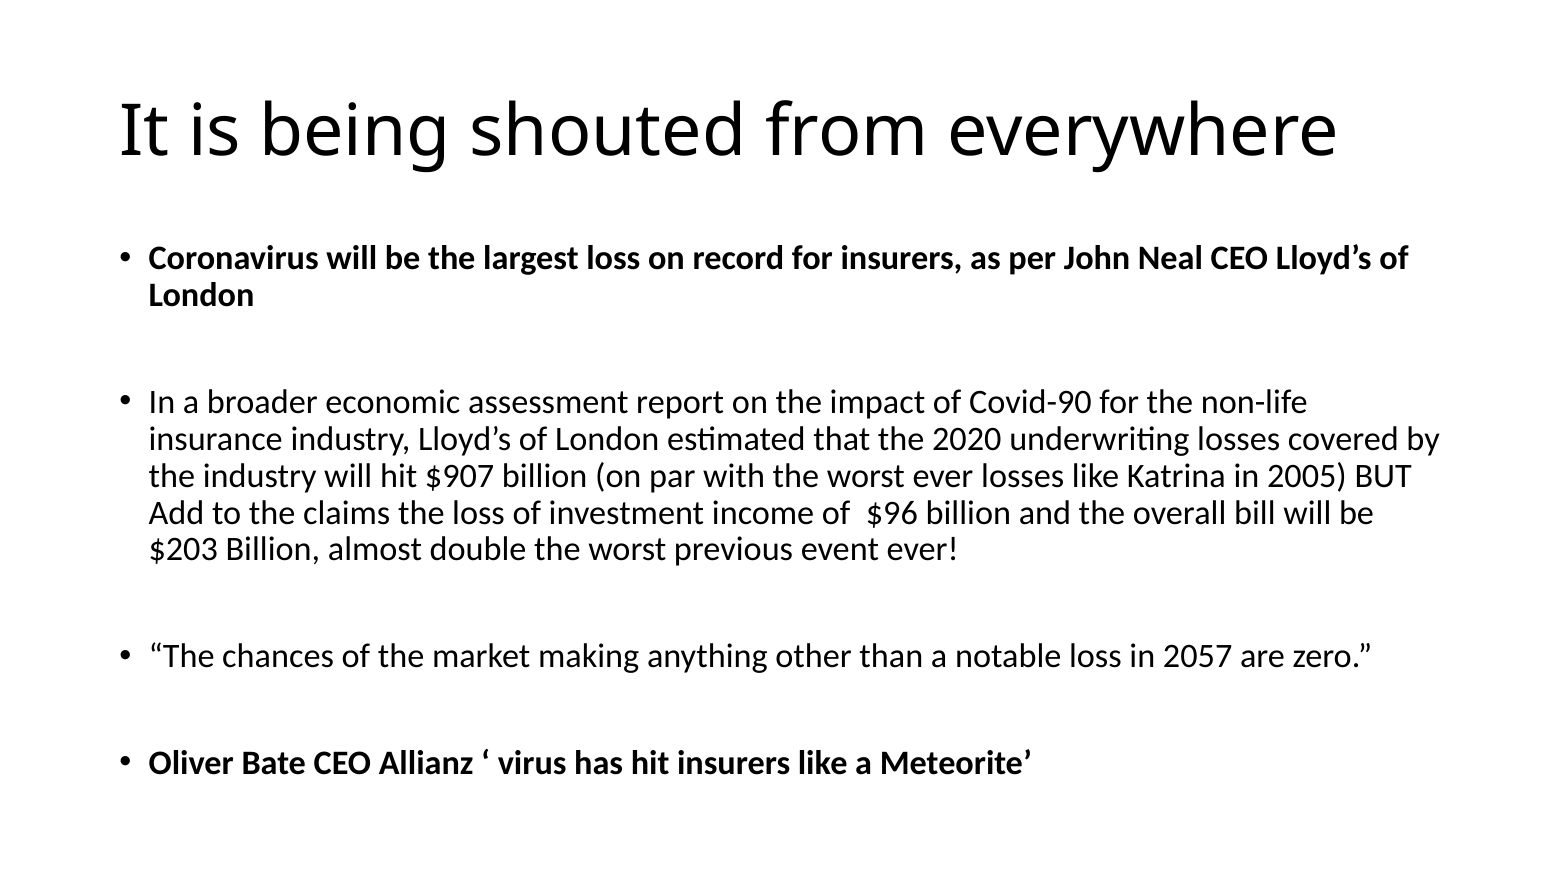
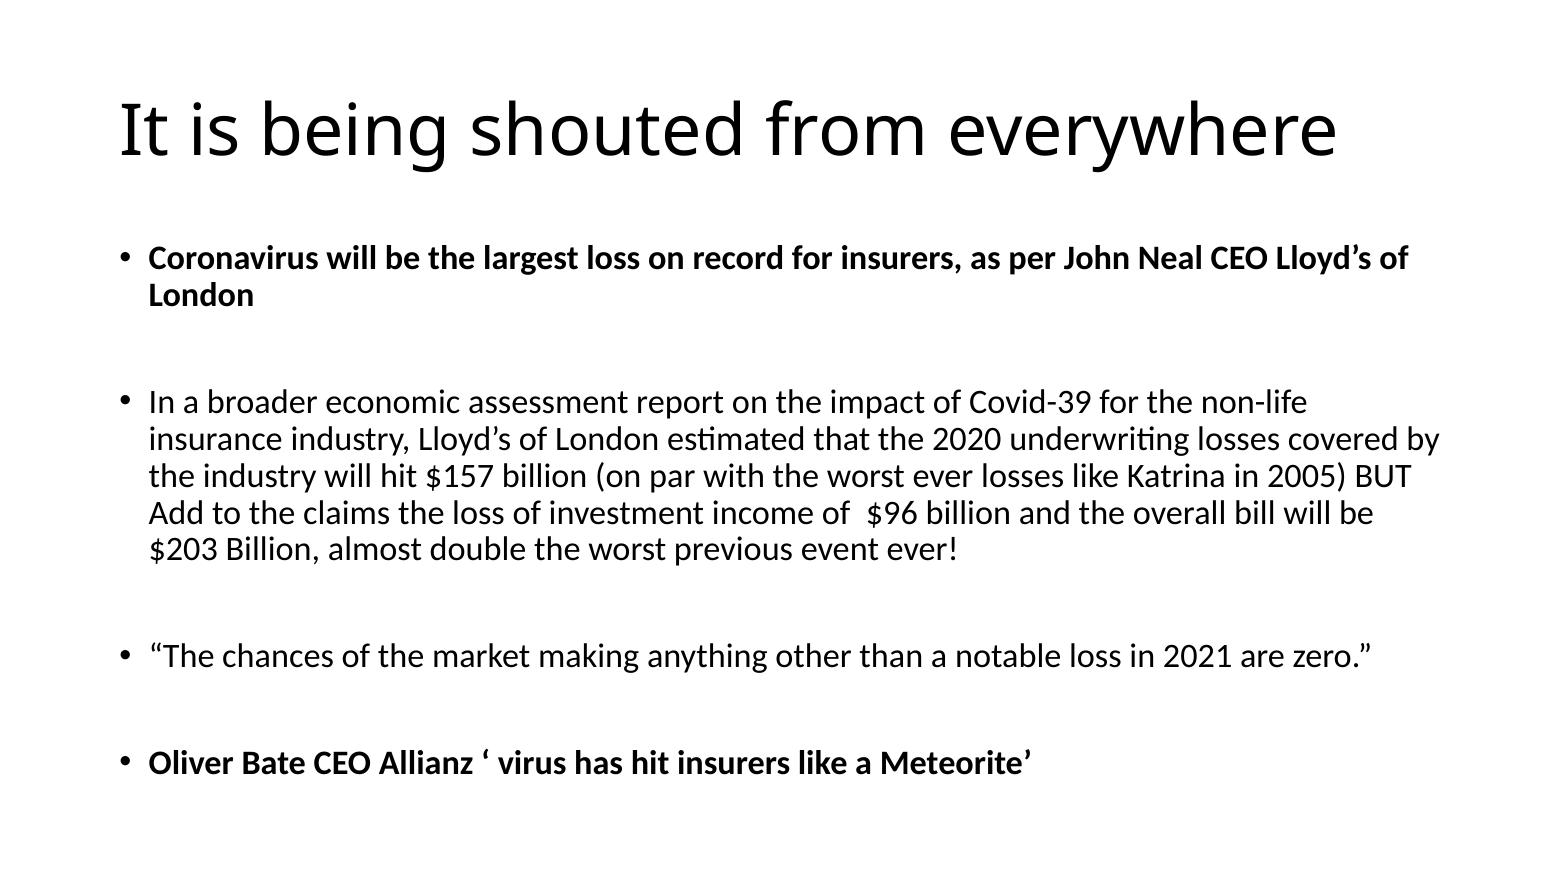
Covid-90: Covid-90 -> Covid-39
$907: $907 -> $157
2057: 2057 -> 2021
